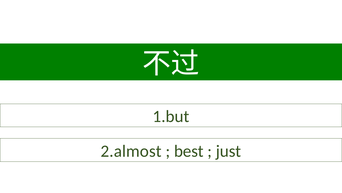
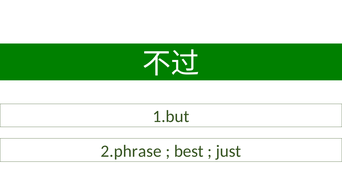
2.almost: 2.almost -> 2.phrase
